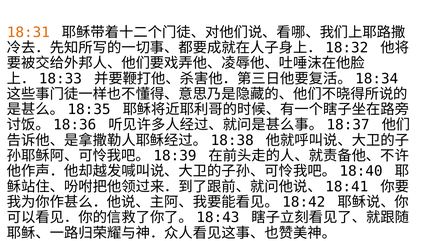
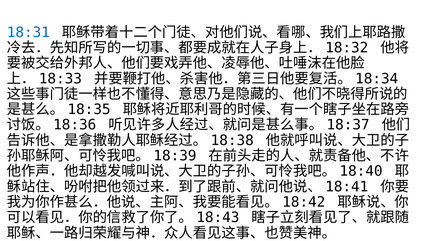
18:31 colour: orange -> blue
